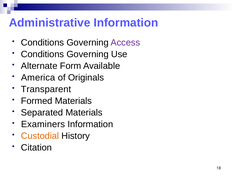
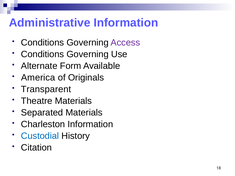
Formed: Formed -> Theatre
Examiners: Examiners -> Charleston
Custodial colour: orange -> blue
